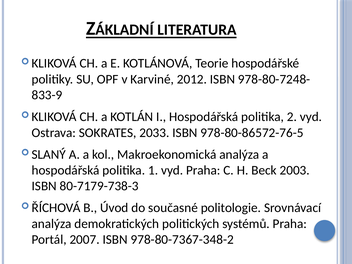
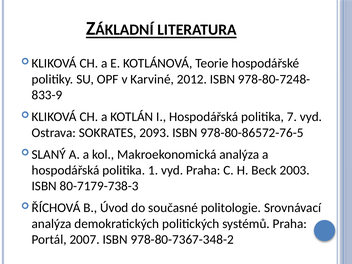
2: 2 -> 7
2033: 2033 -> 2093
